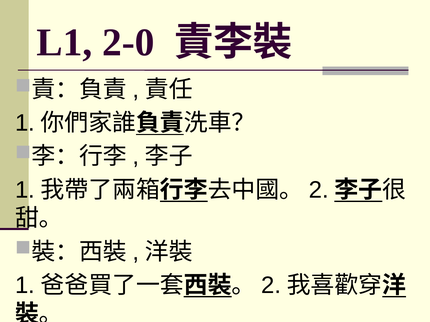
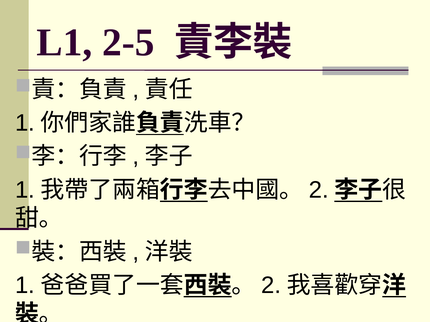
2-0: 2-0 -> 2-5
